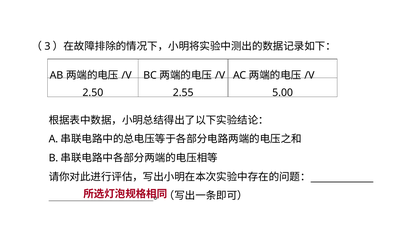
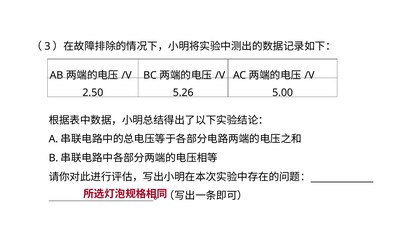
2.55: 2.55 -> 5.26
